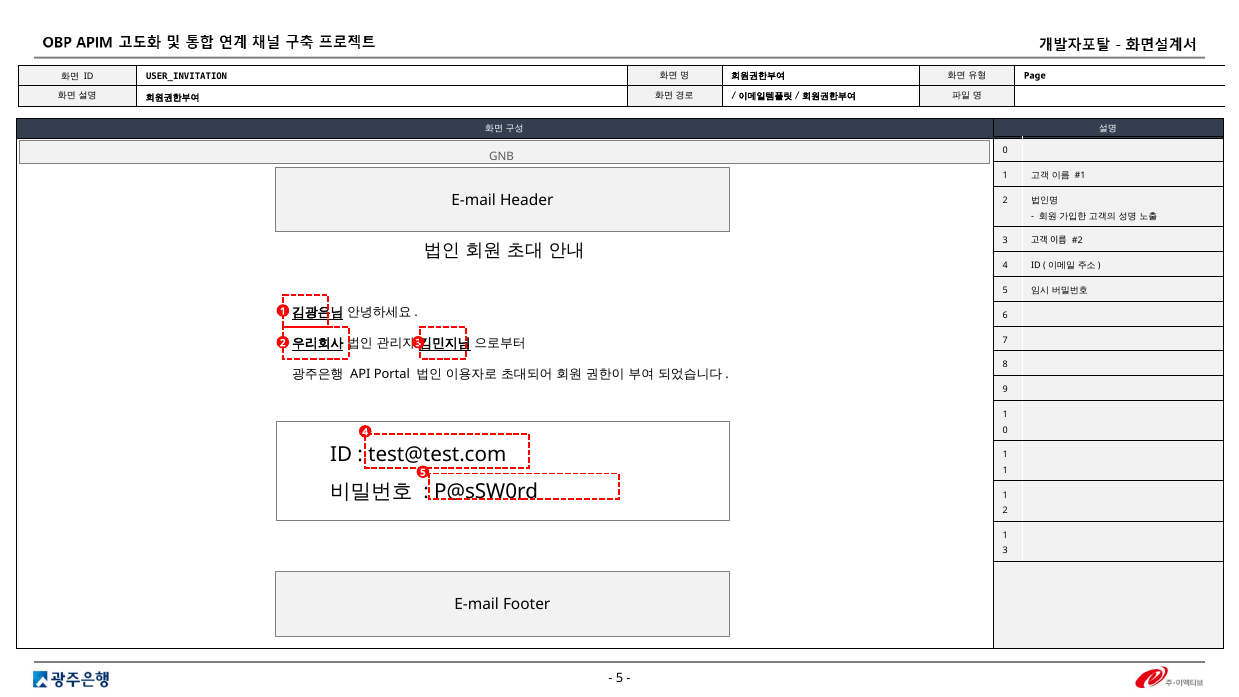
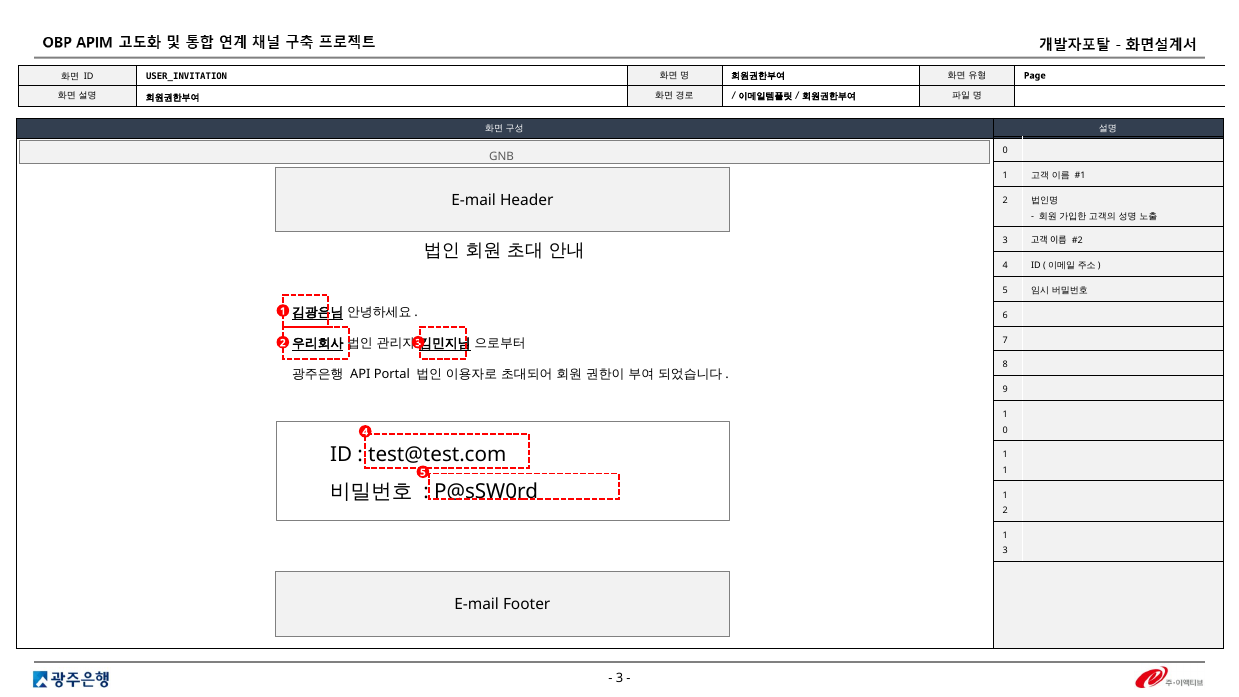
5 at (620, 679): 5 -> 3
